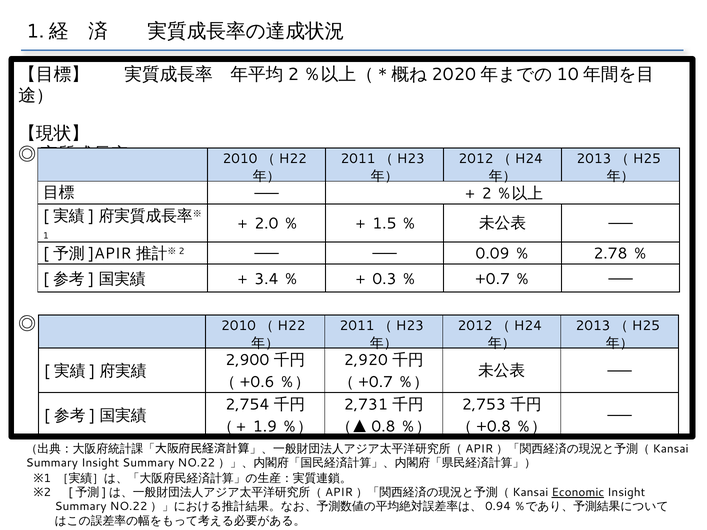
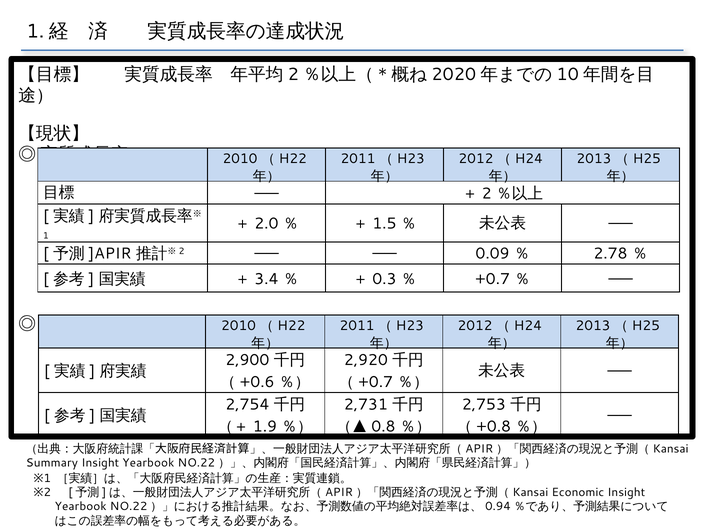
Summary at (148, 463): Summary -> Yearbook
Economic underline: present -> none
Summary at (81, 507): Summary -> Yearbook
